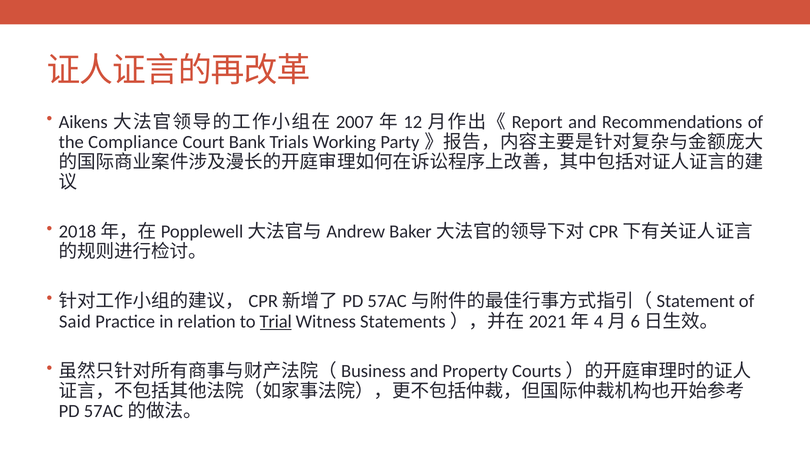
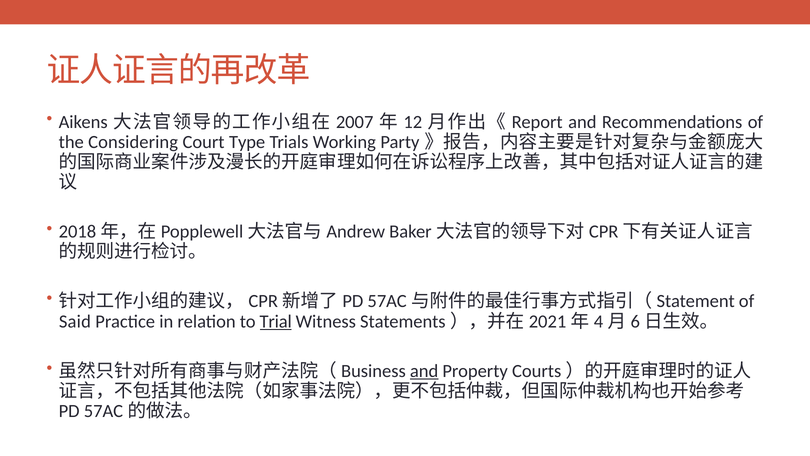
Compliance: Compliance -> Considering
Bank: Bank -> Type
and at (424, 371) underline: none -> present
